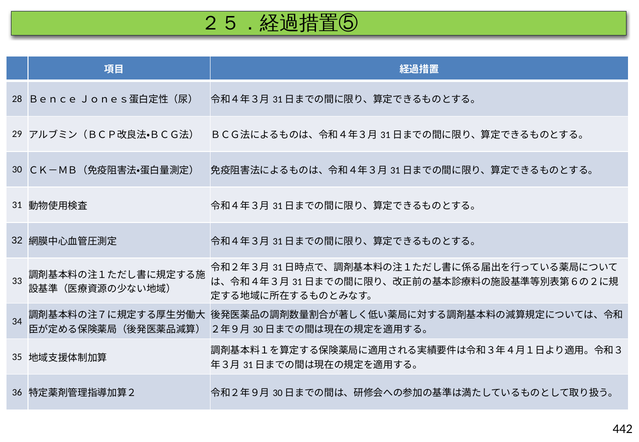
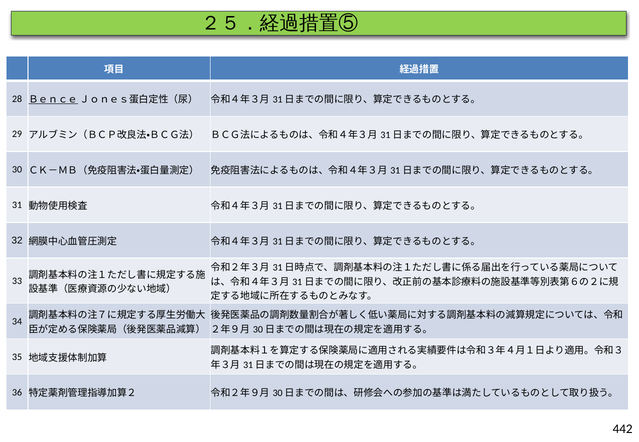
Ｂｅｎｃｅ underline: none -> present
